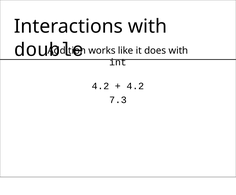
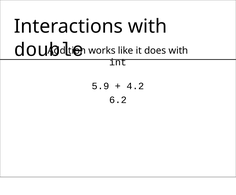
4.2 at (100, 86): 4.2 -> 5.9
7.3: 7.3 -> 6.2
